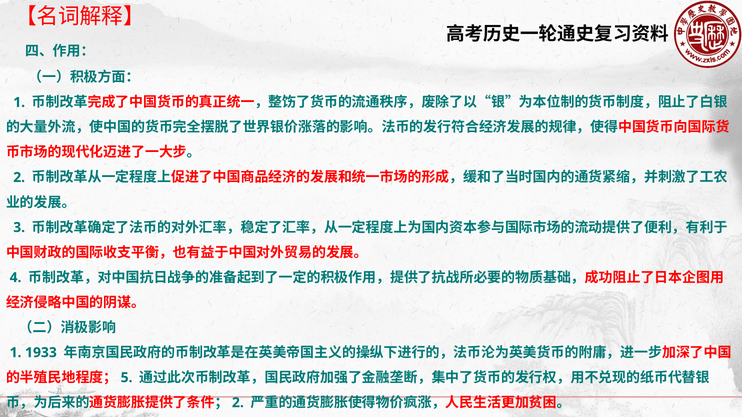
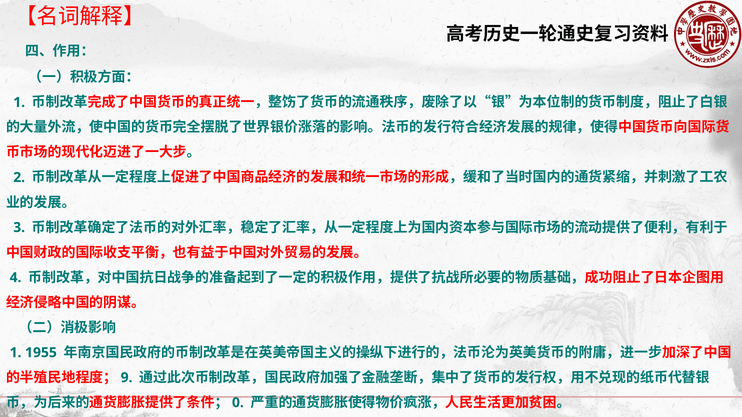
1933: 1933 -> 1955
5: 5 -> 9
2 at (238, 403): 2 -> 0
